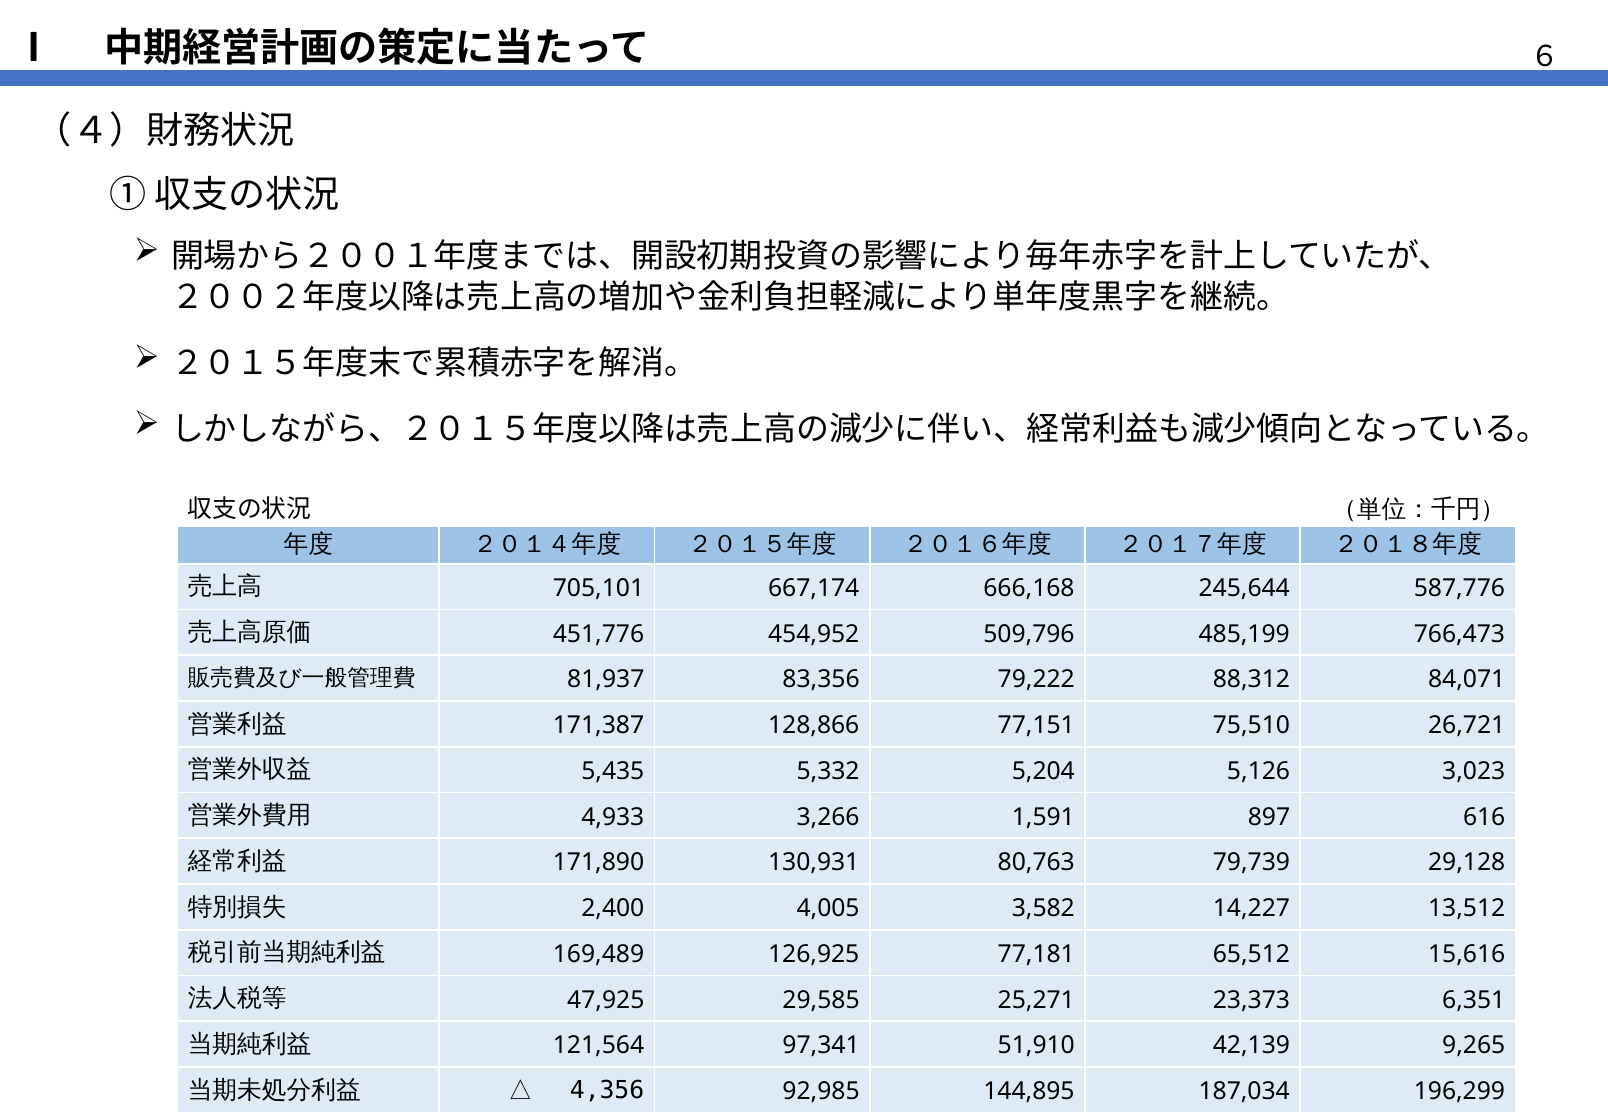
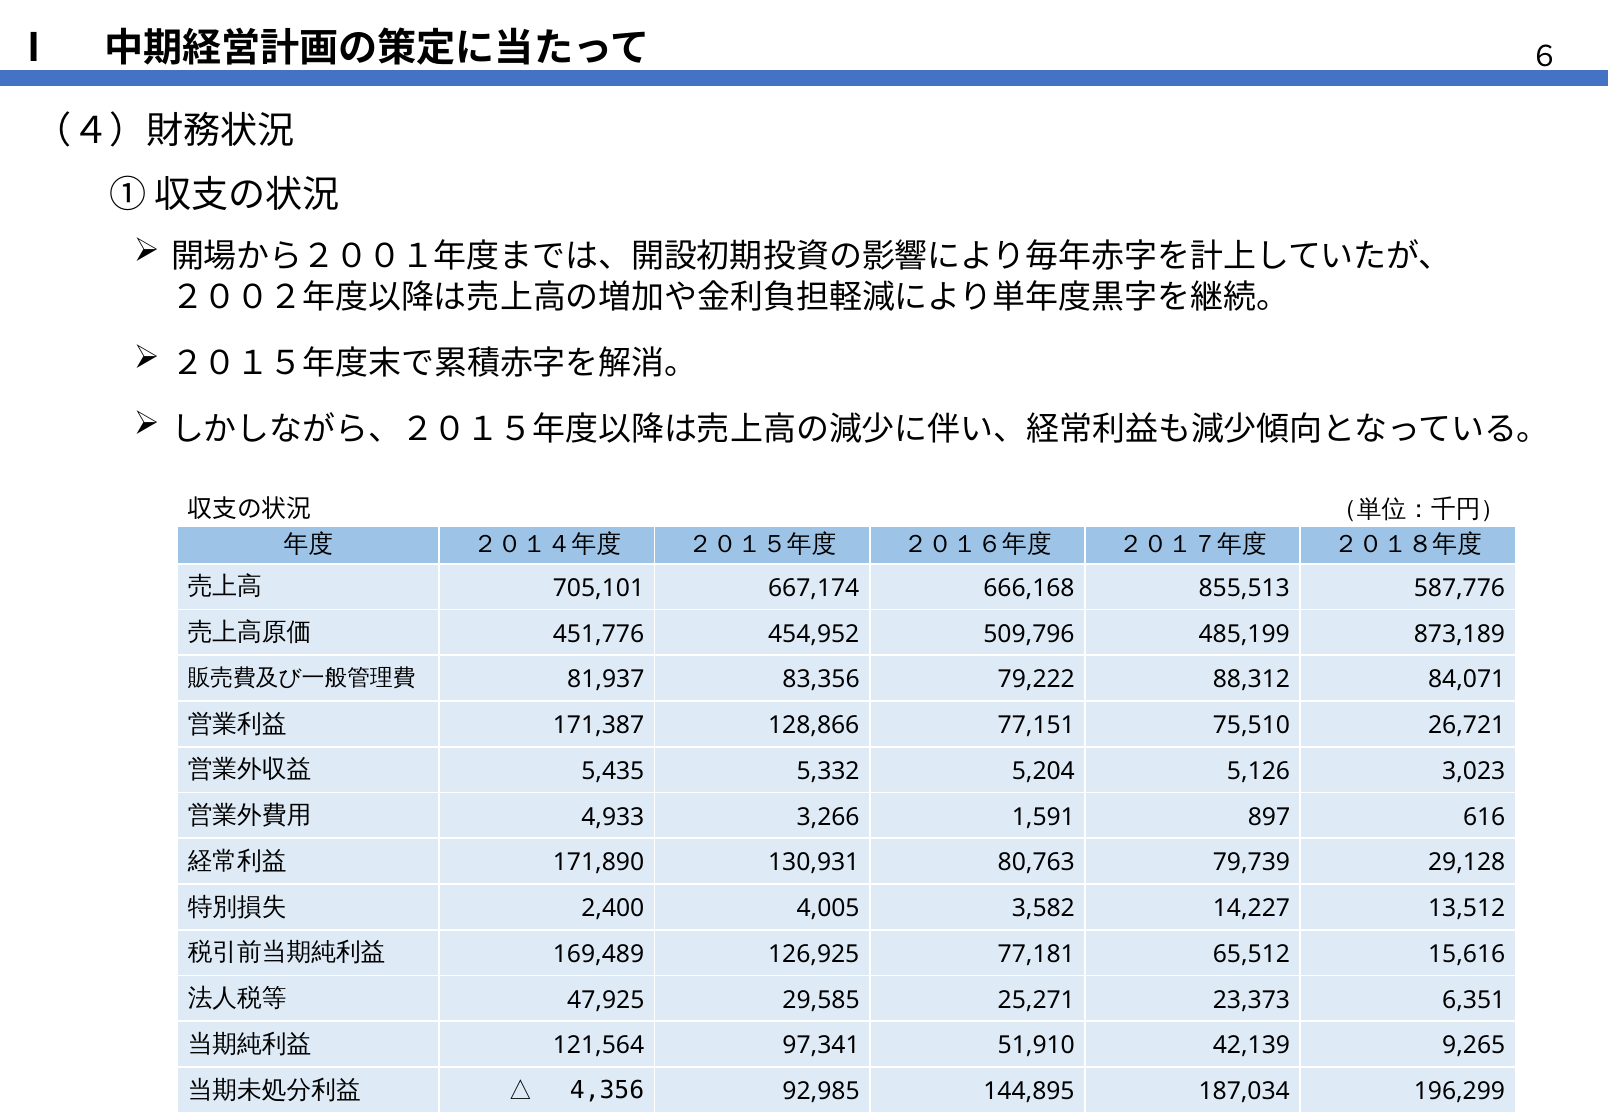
245,644: 245,644 -> 855,513
766,473: 766,473 -> 873,189
